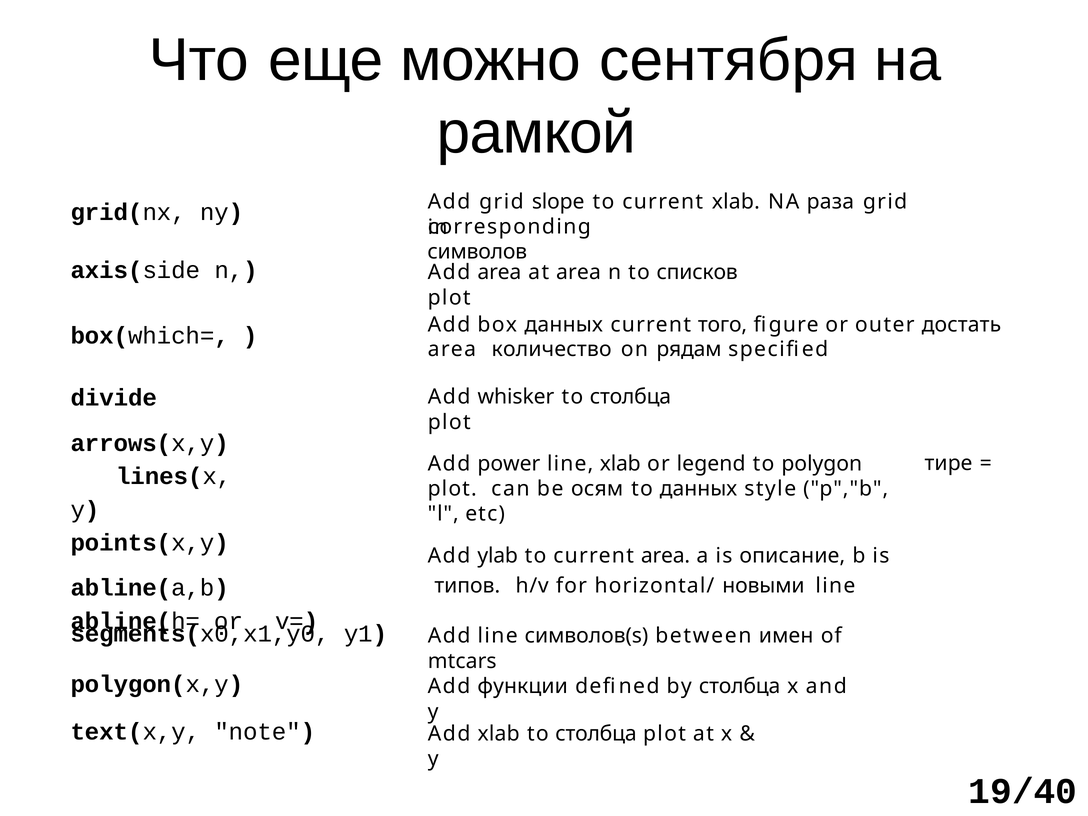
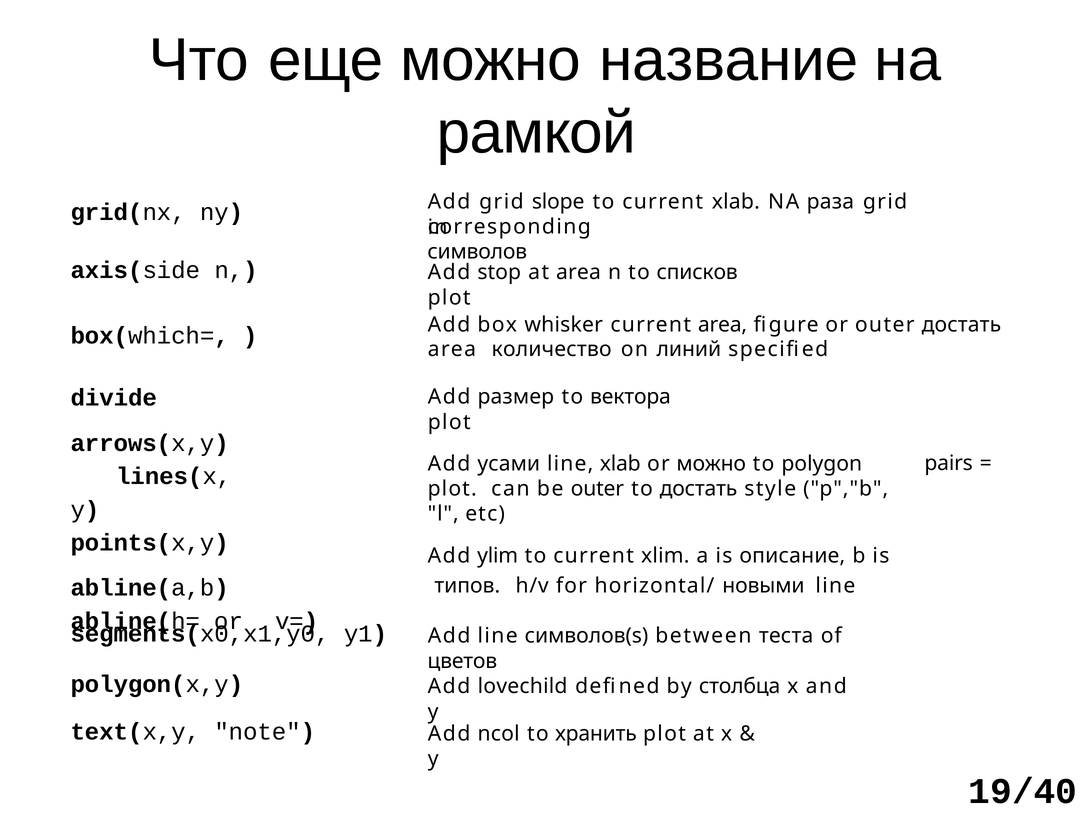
сентября: сентября -> название
Add area: area -> stop
box данных: данных -> whisker
current того: того -> area
рядам: рядам -> линий
whisker: whisker -> размер
столбца at (630, 397): столбца -> вектора
тире: тире -> pairs
power: power -> усами
or legend: legend -> можно
be осям: осям -> outer
to данных: данных -> достать
ylab: ylab -> ylim
current area: area -> xlim
имен: имен -> теста
mtcars: mtcars -> цветов
функции: функции -> lovechild
Add xlab: xlab -> ncol
столбца at (596, 734): столбца -> хранить
